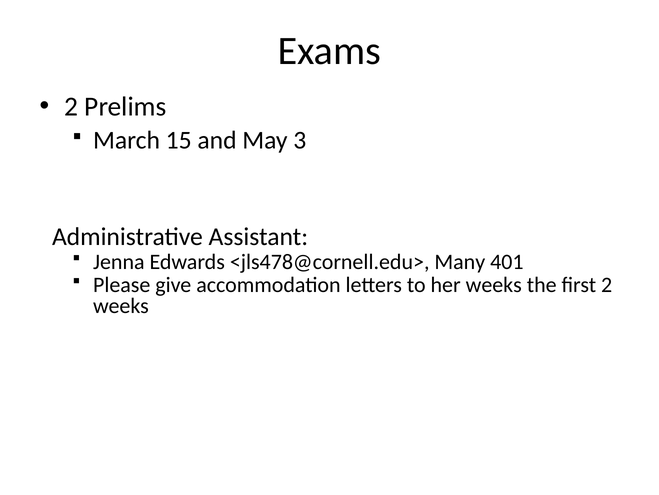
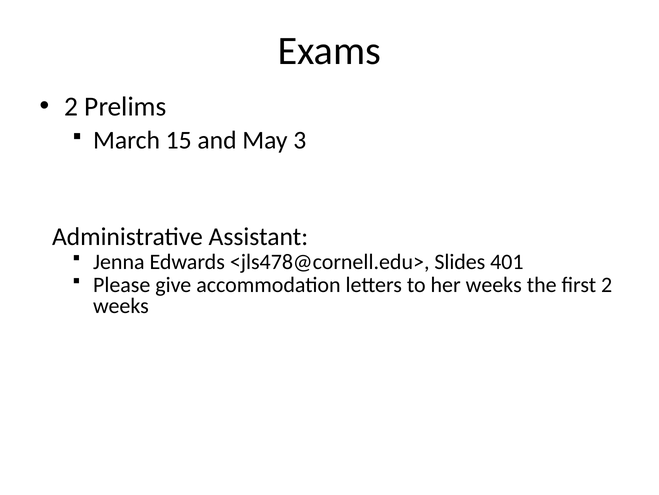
Many: Many -> Slides
